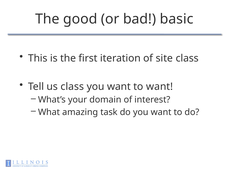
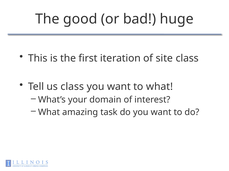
basic: basic -> huge
to want: want -> what
